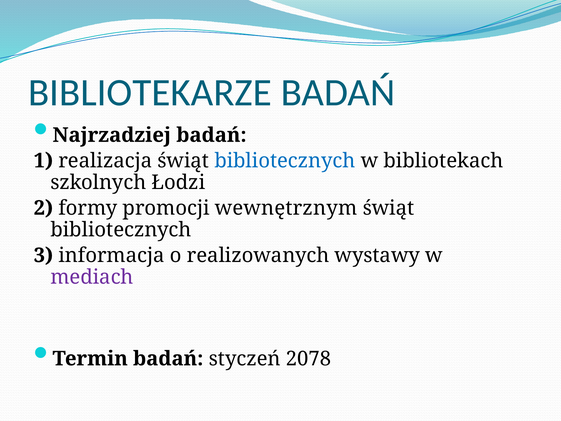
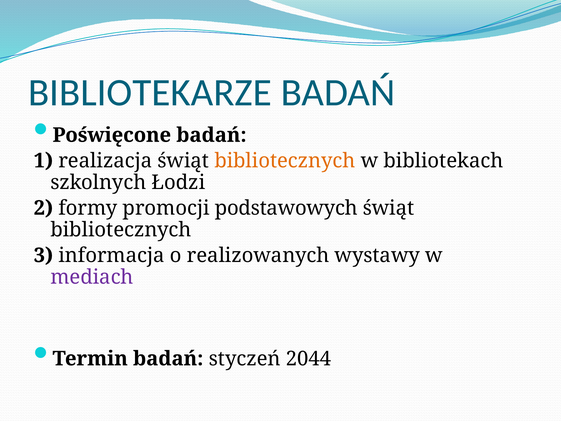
Najrzadziej: Najrzadziej -> Poświęcone
bibliotecznych at (285, 161) colour: blue -> orange
wewnętrznym: wewnętrznym -> podstawowych
2078: 2078 -> 2044
